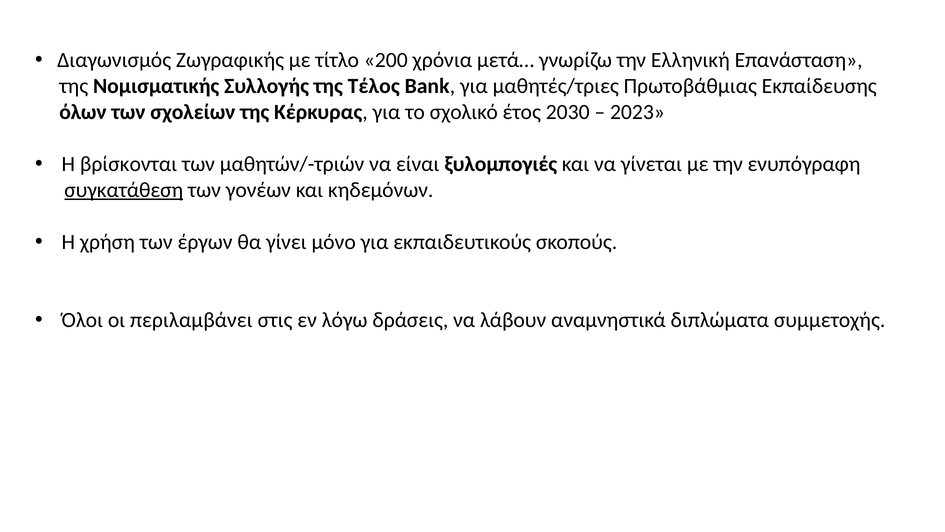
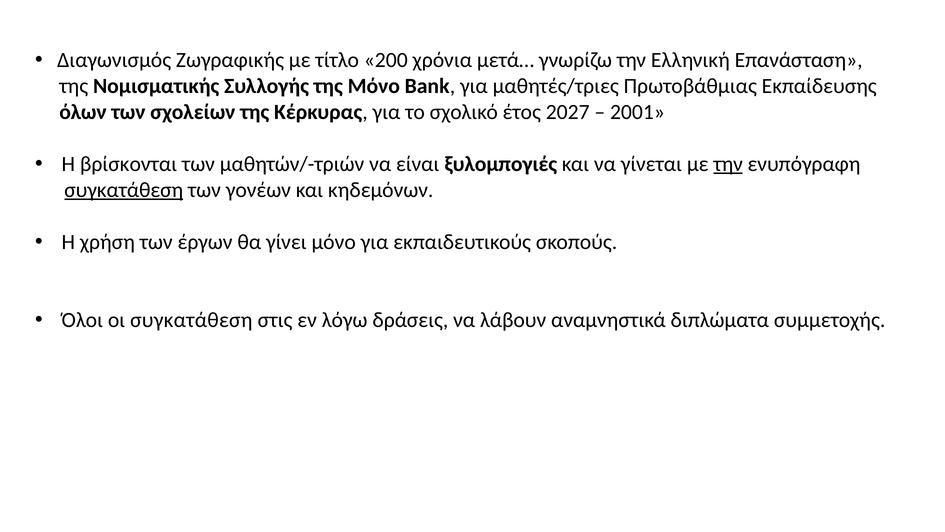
της Τέλος: Τέλος -> Μόνο
2030: 2030 -> 2027
2023: 2023 -> 2001
την at (728, 164) underline: none -> present
οι περιλαμβάνει: περιλαμβάνει -> συγκατάθεση
